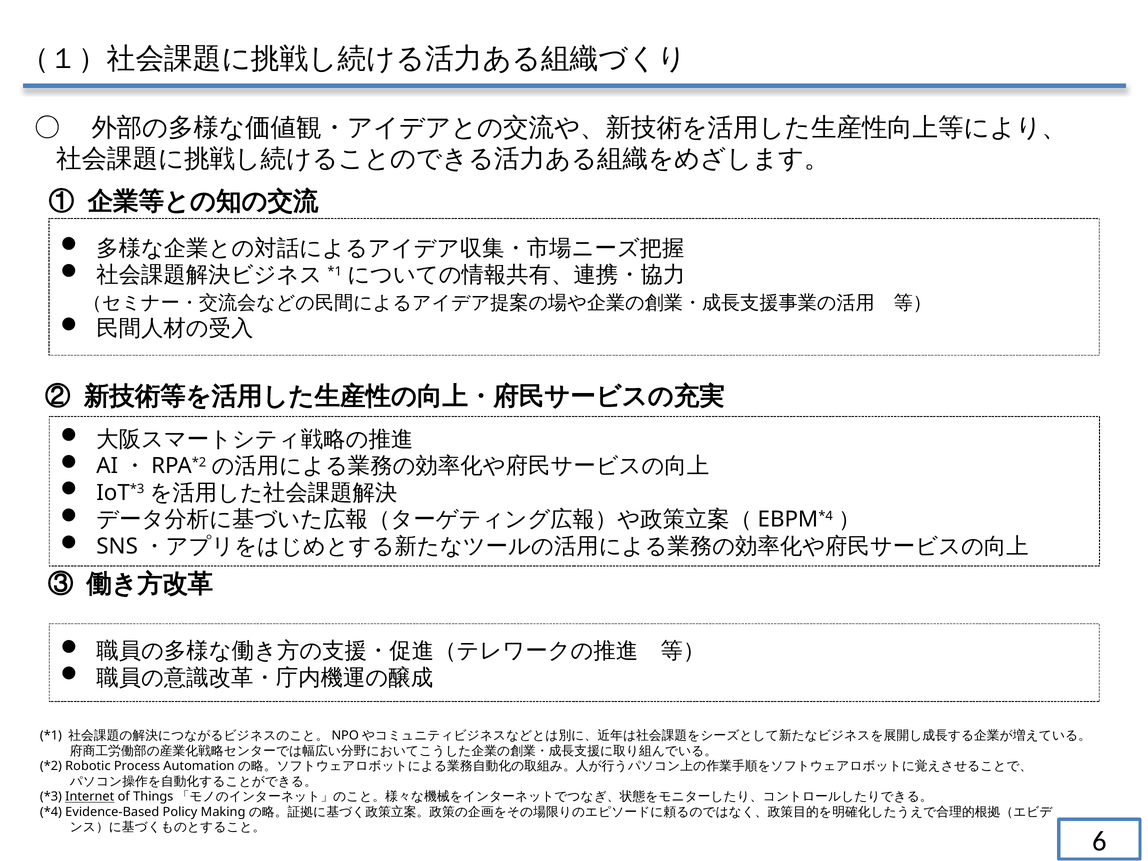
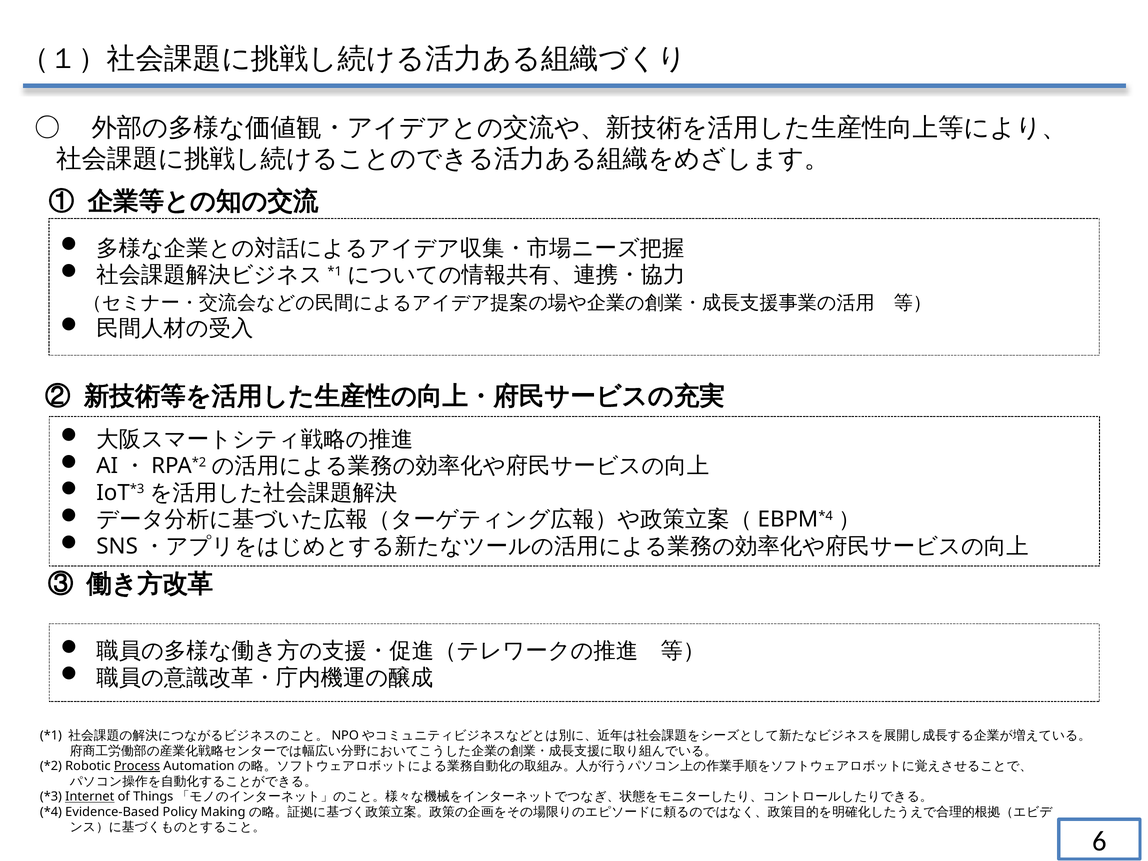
Process underline: none -> present
